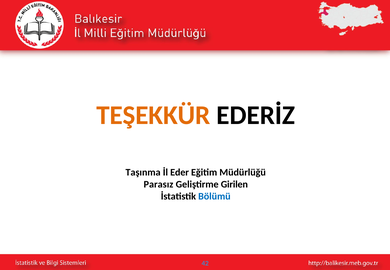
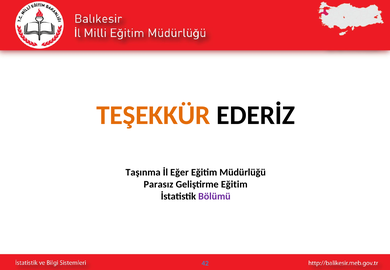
Eder: Eder -> Eğer
Geliştirme Girilen: Girilen -> Eğitim
Bölümü colour: blue -> purple
